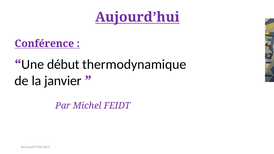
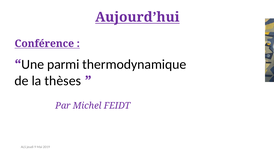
début: début -> parmi
janvier: janvier -> thèses
